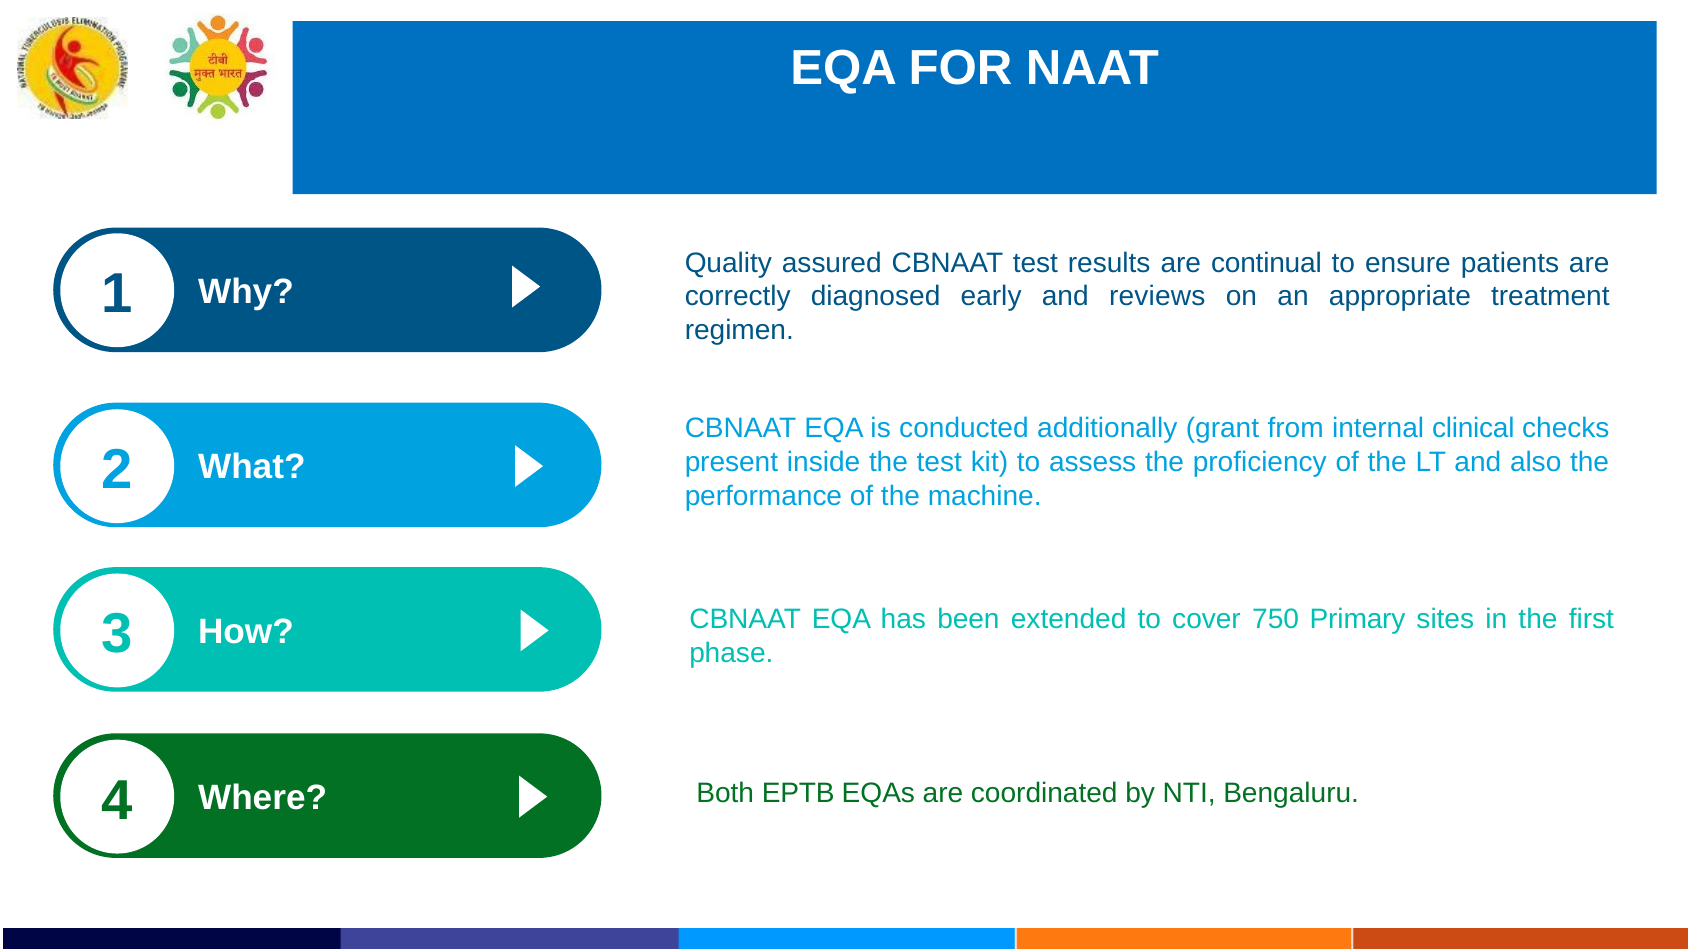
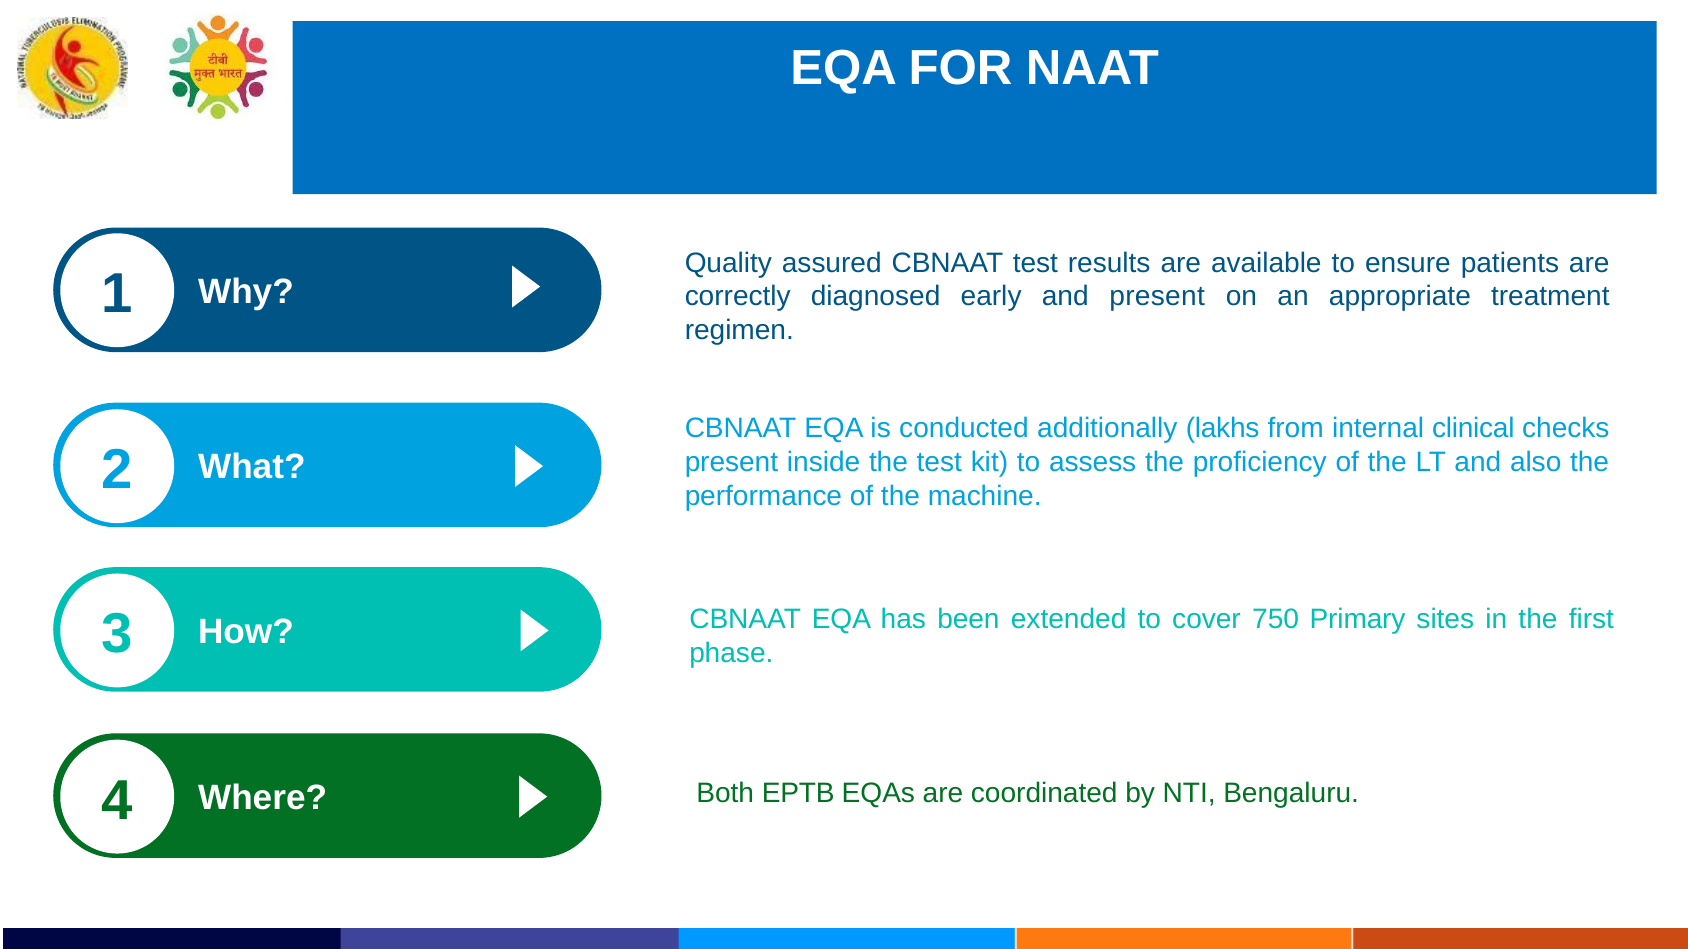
continual: continual -> available
and reviews: reviews -> present
grant: grant -> lakhs
